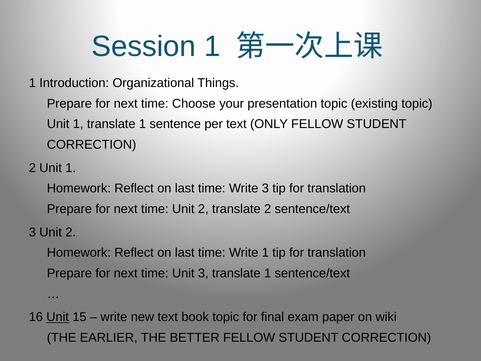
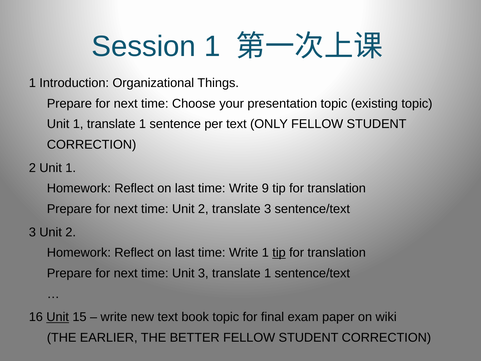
Write 3: 3 -> 9
translate 2: 2 -> 3
tip at (279, 253) underline: none -> present
